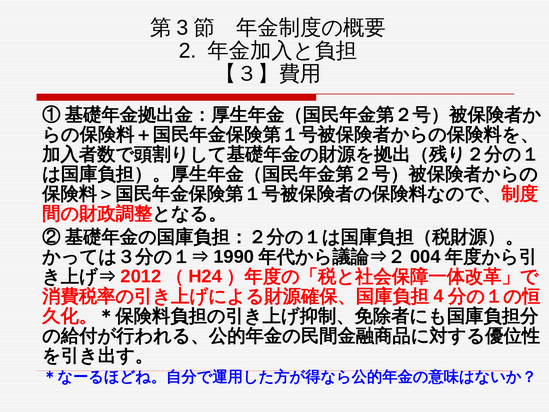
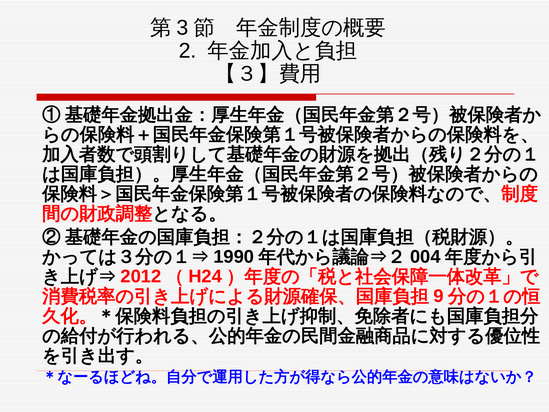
4: 4 -> 9
